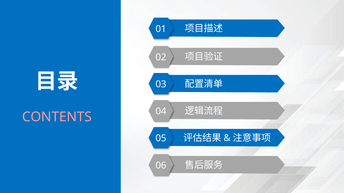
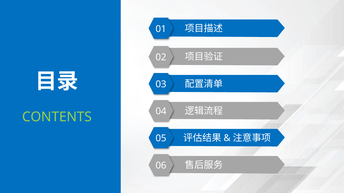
CONTENTS colour: pink -> light green
